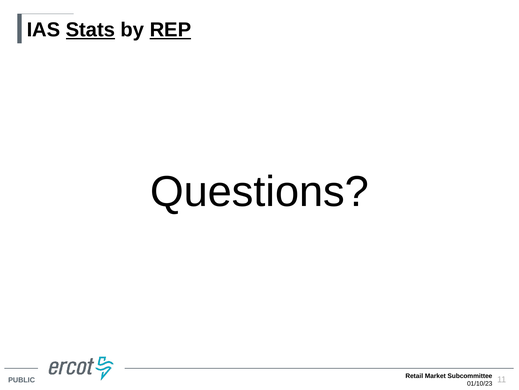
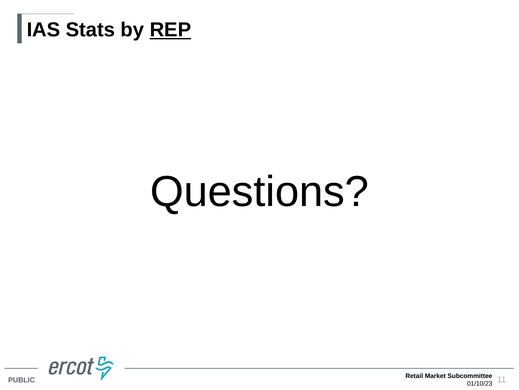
Stats underline: present -> none
